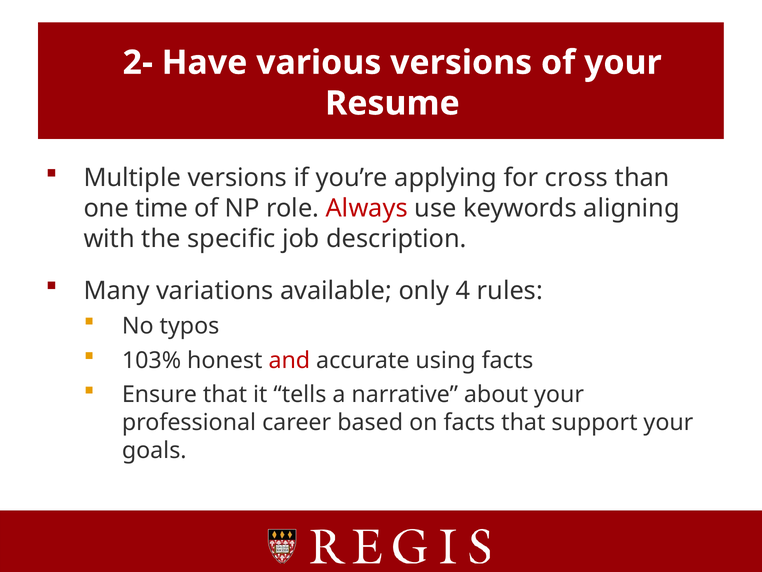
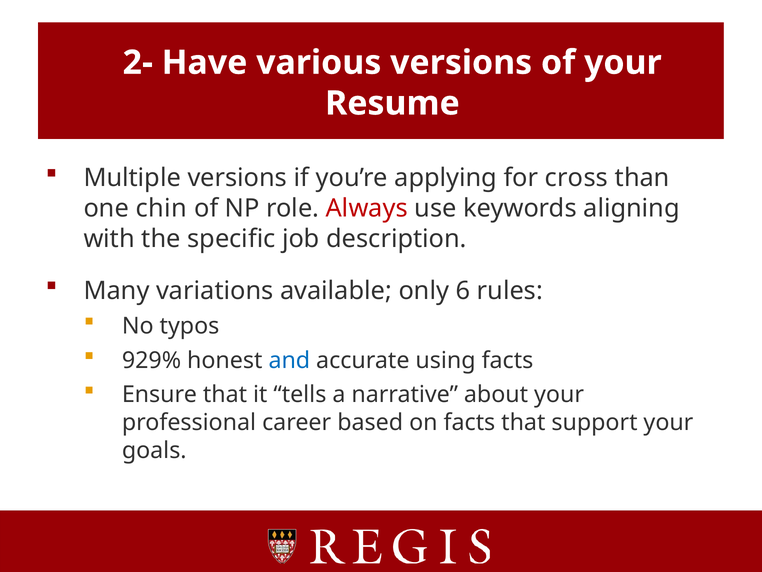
time: time -> chin
4: 4 -> 6
103%: 103% -> 929%
and colour: red -> blue
